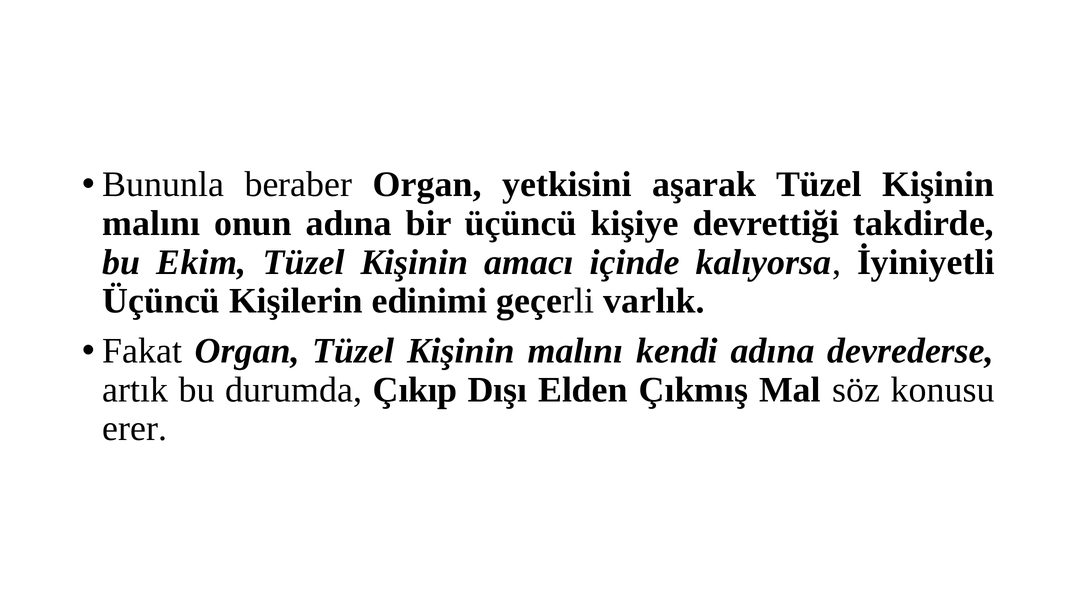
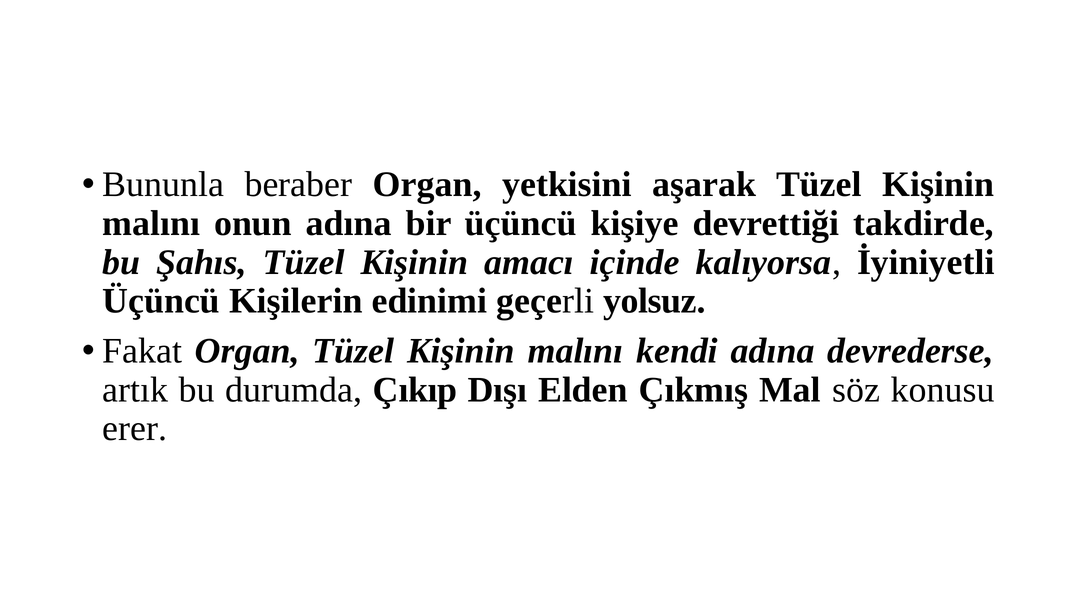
Ekim: Ekim -> Şahıs
varlık: varlık -> yolsuz
